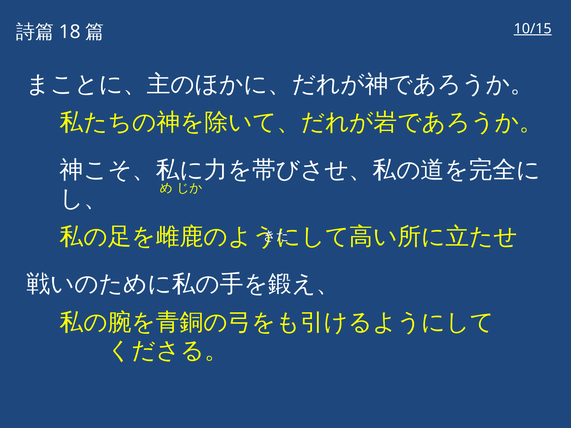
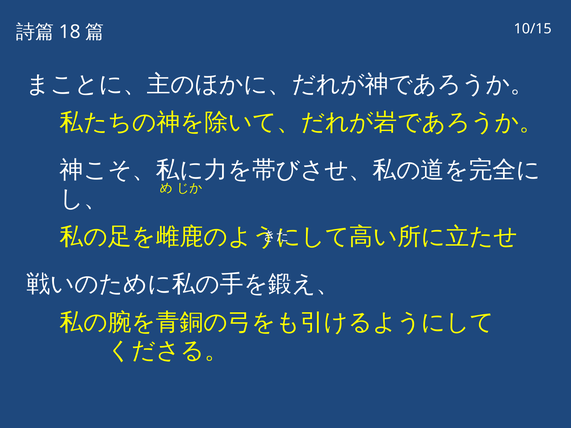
10/15 underline: present -> none
